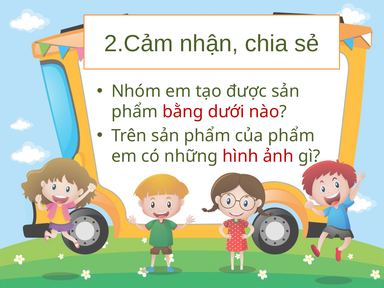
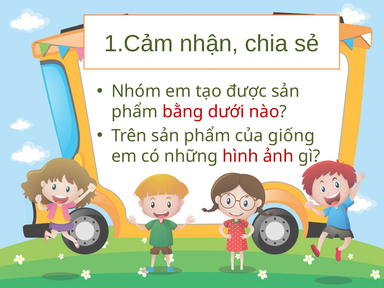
2.Cảm: 2.Cảm -> 1.Cảm
của phẩm: phẩm -> giống
